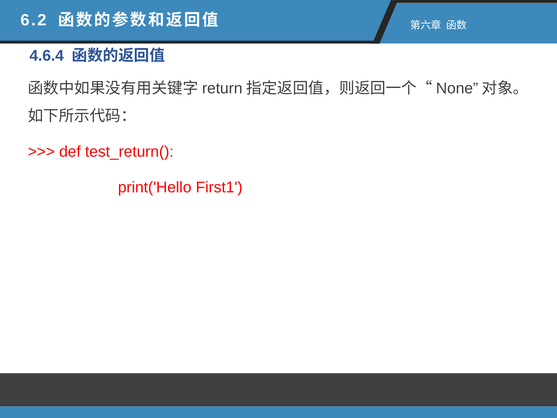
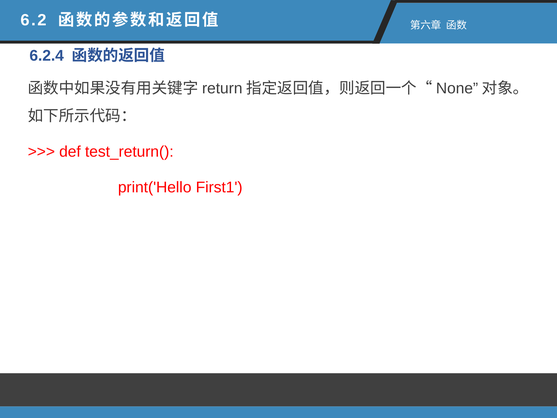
4.6.4: 4.6.4 -> 6.2.4
